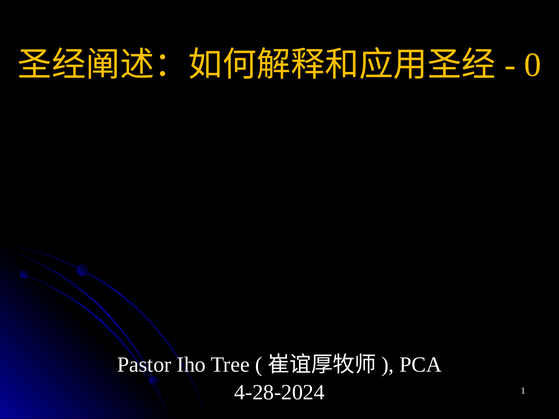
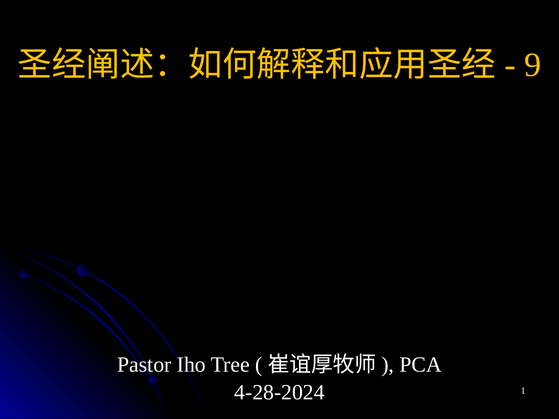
0: 0 -> 9
